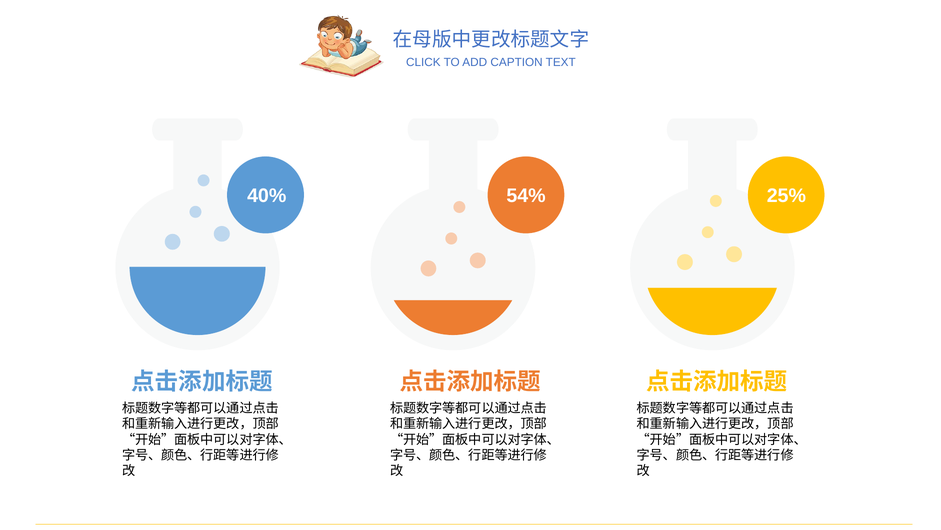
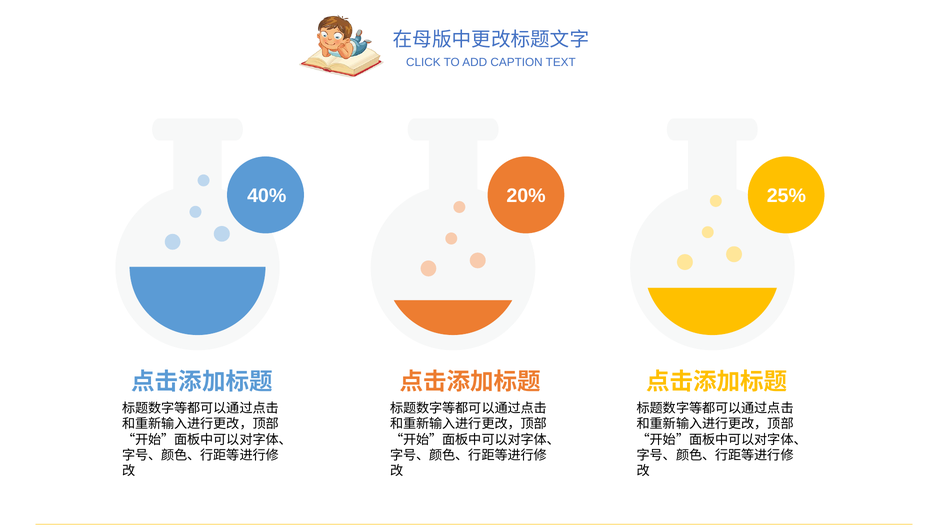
54%: 54% -> 20%
